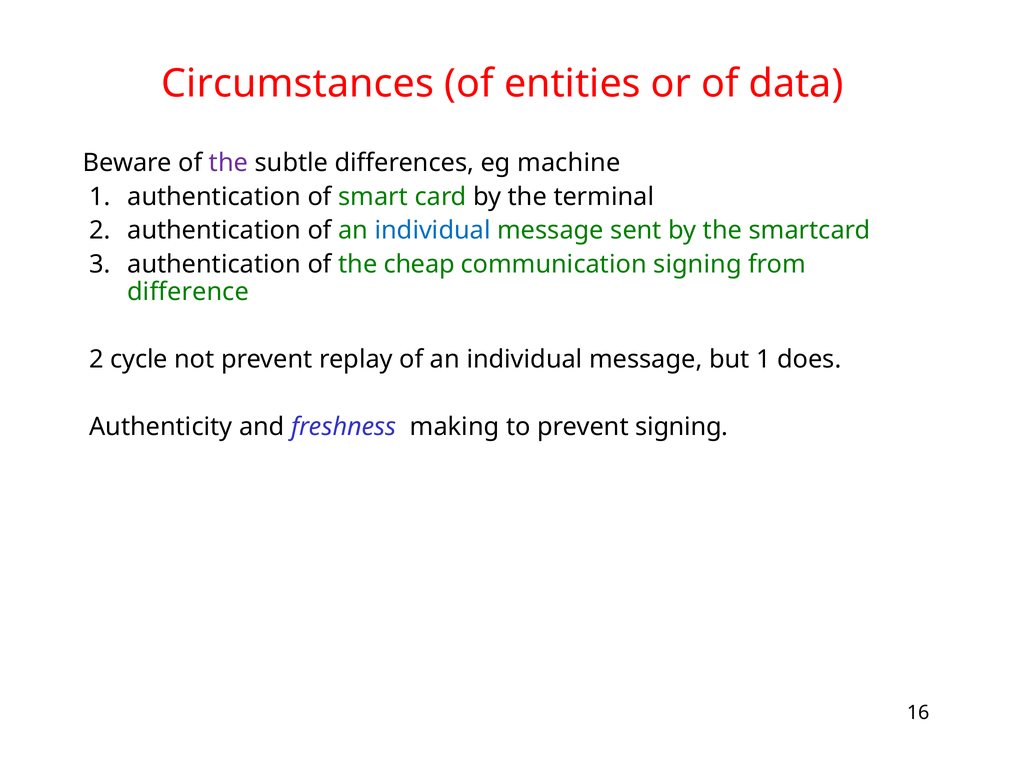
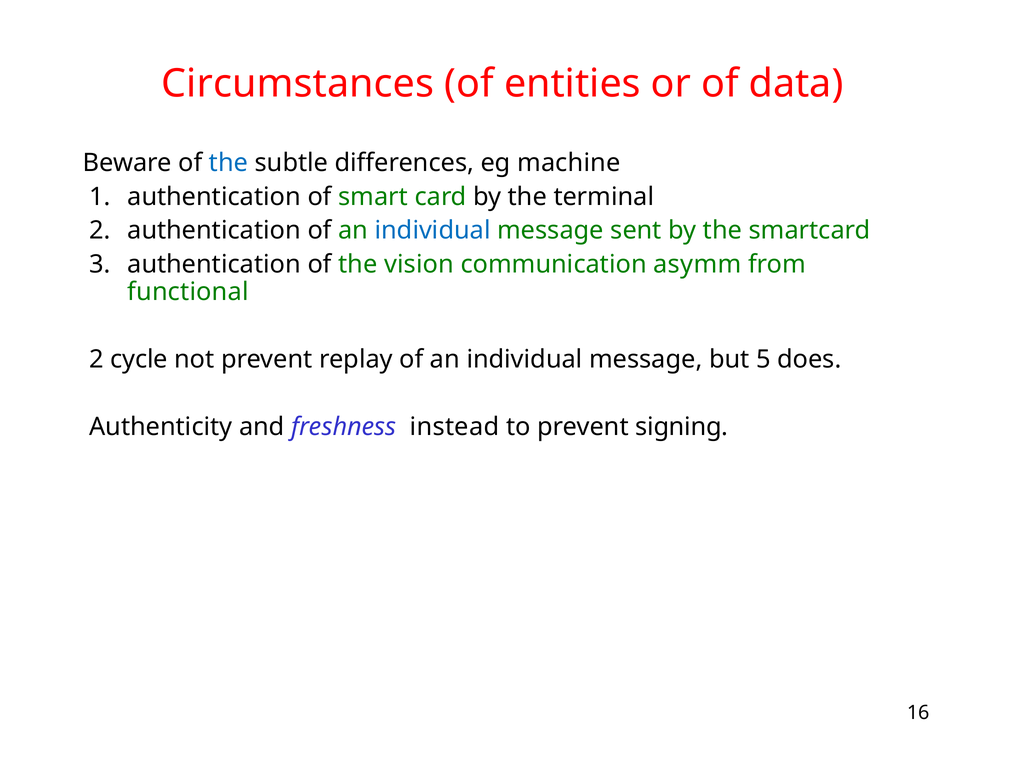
the at (228, 163) colour: purple -> blue
cheap: cheap -> vision
communication signing: signing -> asymm
difference: difference -> functional
but 1: 1 -> 5
making: making -> instead
